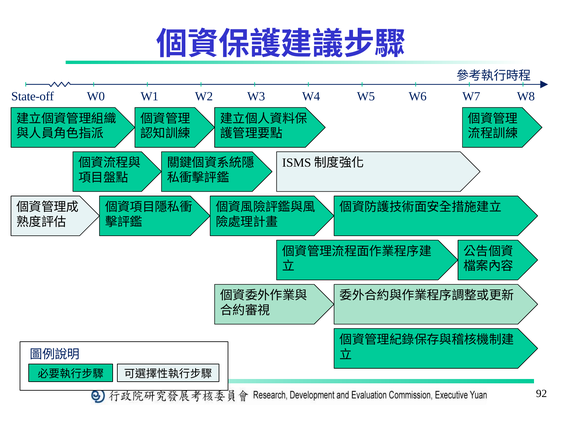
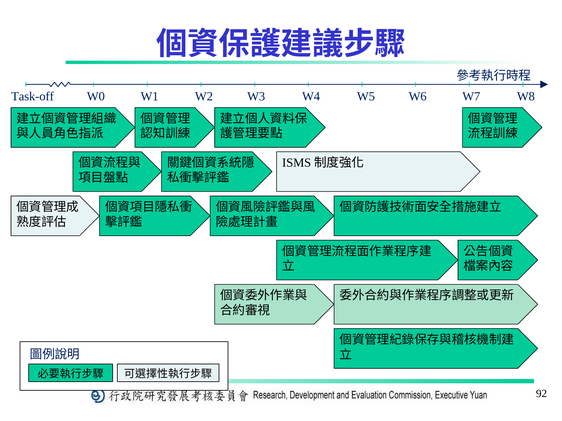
State-off: State-off -> Task-off
